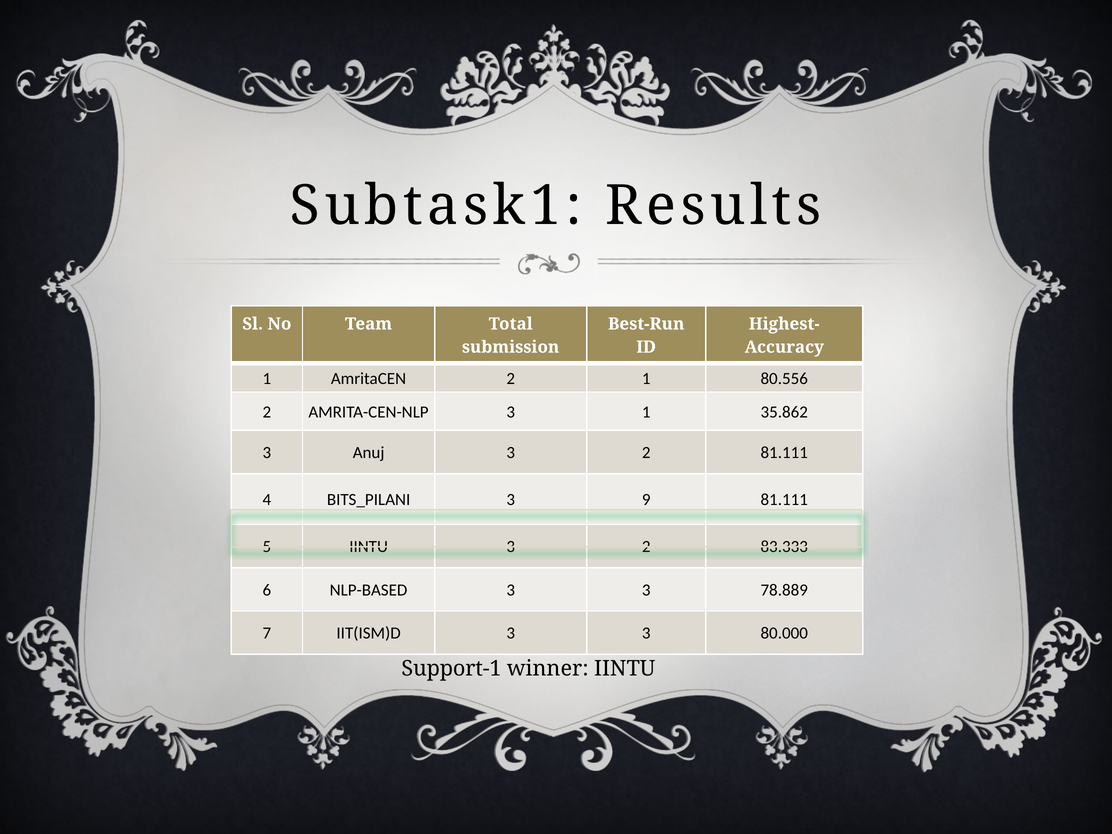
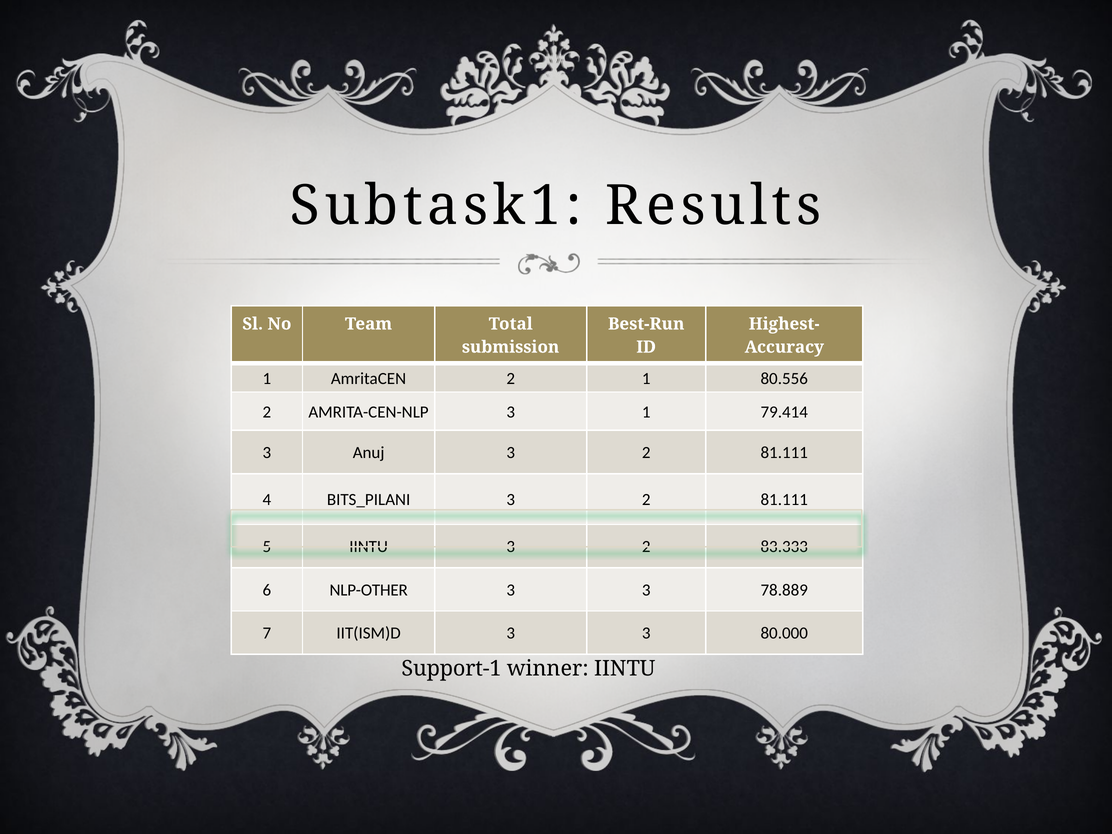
35.862: 35.862 -> 79.414
9 at (646, 500): 9 -> 2
NLP-BASED: NLP-BASED -> NLP-OTHER
